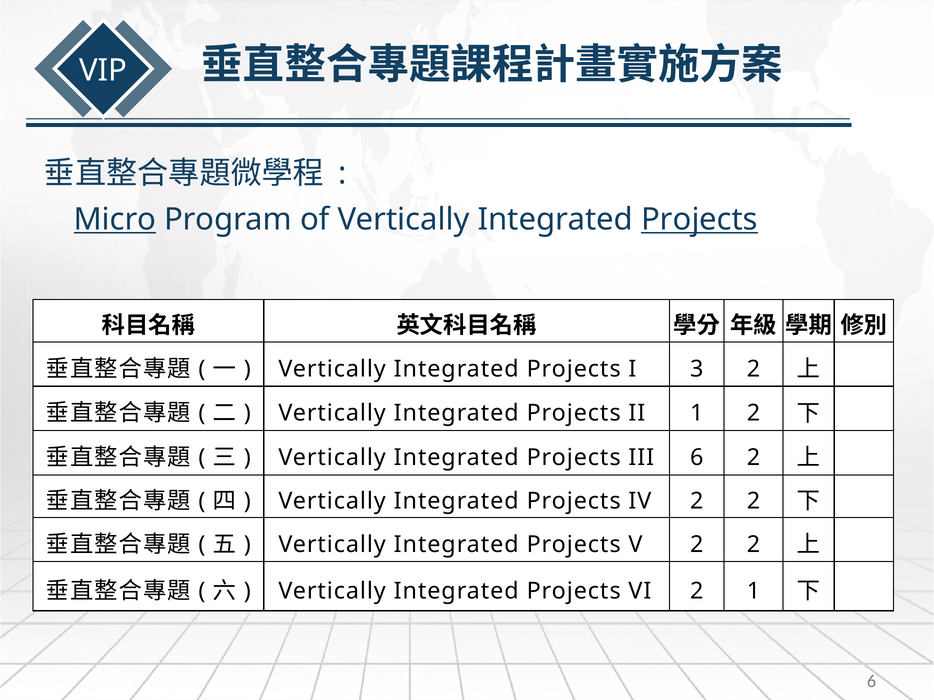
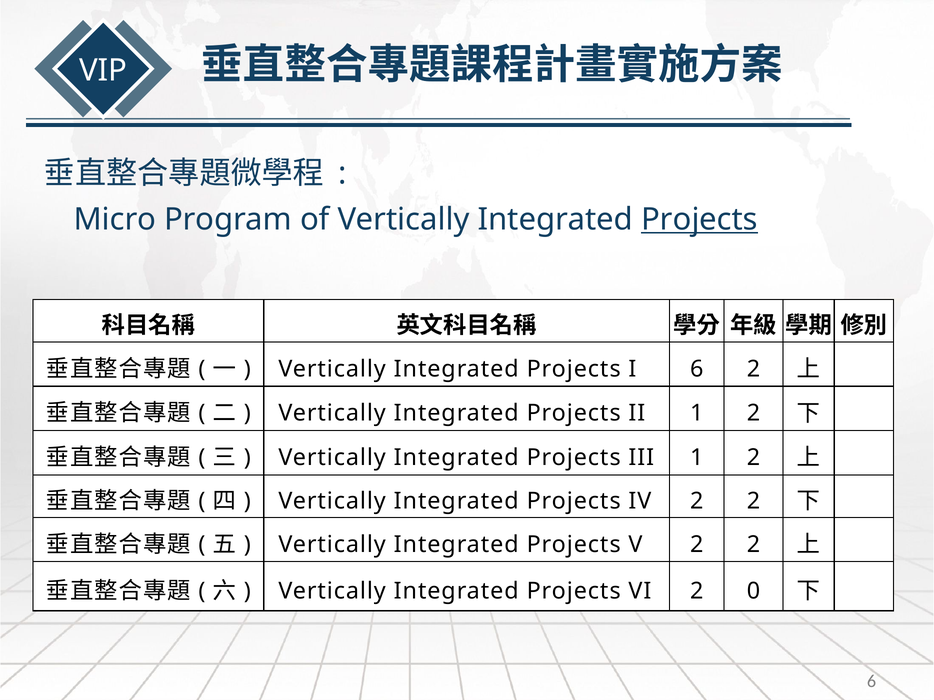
Micro underline: present -> none
I 3: 3 -> 6
III 6: 6 -> 1
2 1: 1 -> 0
